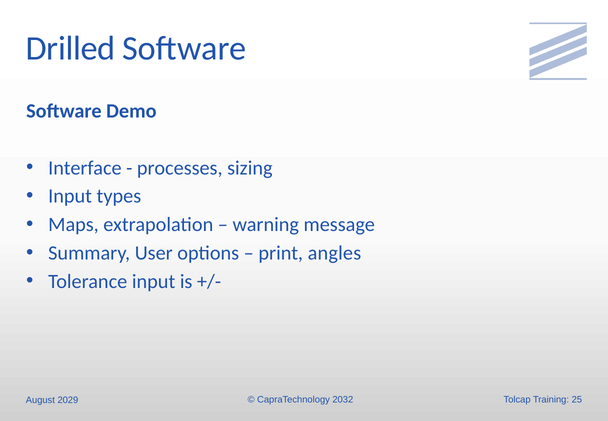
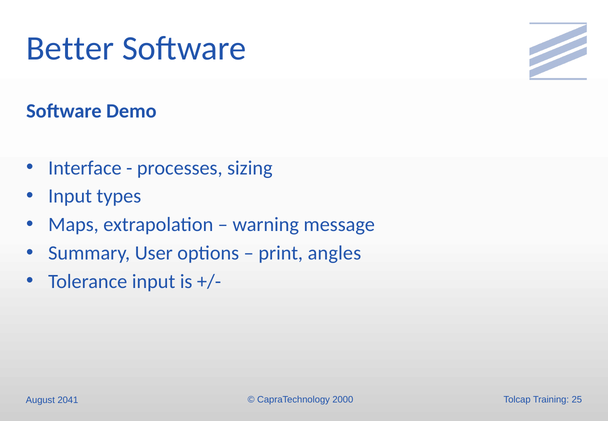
Drilled: Drilled -> Better
2029: 2029 -> 2041
2032: 2032 -> 2000
